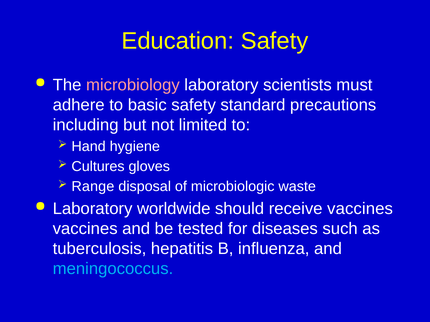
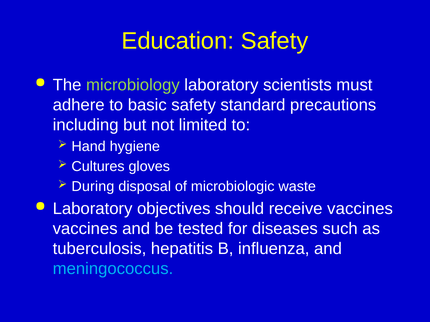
microbiology colour: pink -> light green
Range: Range -> During
worldwide: worldwide -> objectives
